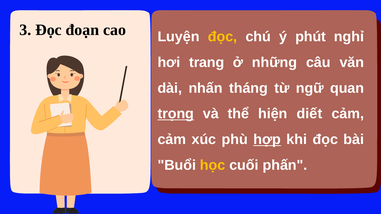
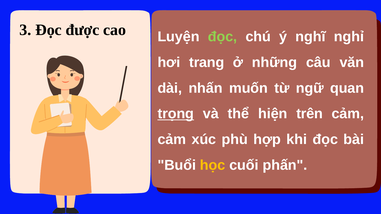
đoạn: đoạn -> được
đọc at (223, 37) colour: yellow -> light green
phút: phút -> nghĩ
tháng: tháng -> muốn
diết: diết -> trên
hợp underline: present -> none
